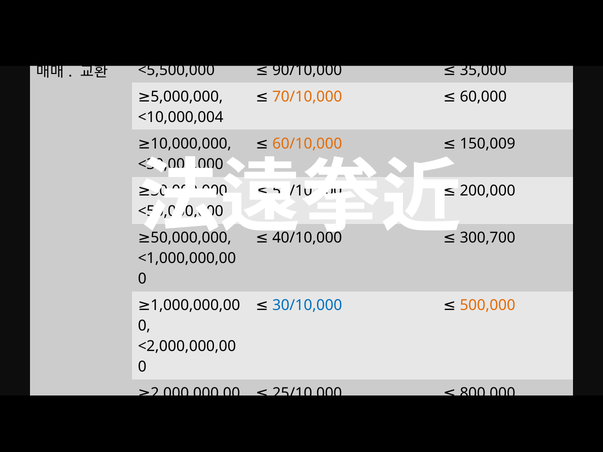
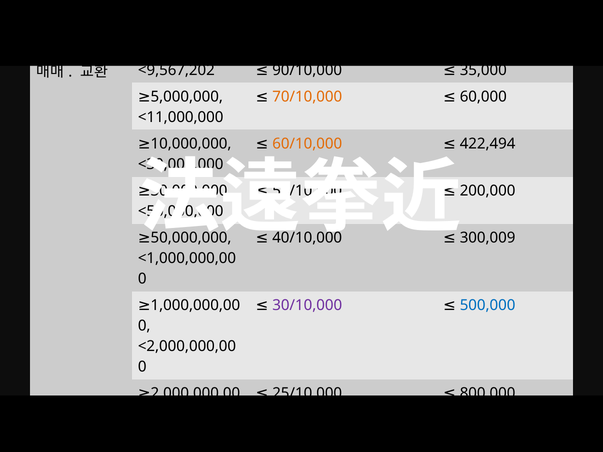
<5,500,000: <5,500,000 -> <9,567,202
<10,000,004: <10,000,004 -> <11,000,000
150,009: 150,009 -> 422,494
300,700: 300,700 -> 300,009
30/10,000 at (307, 306) colour: blue -> purple
500,000 colour: orange -> blue
